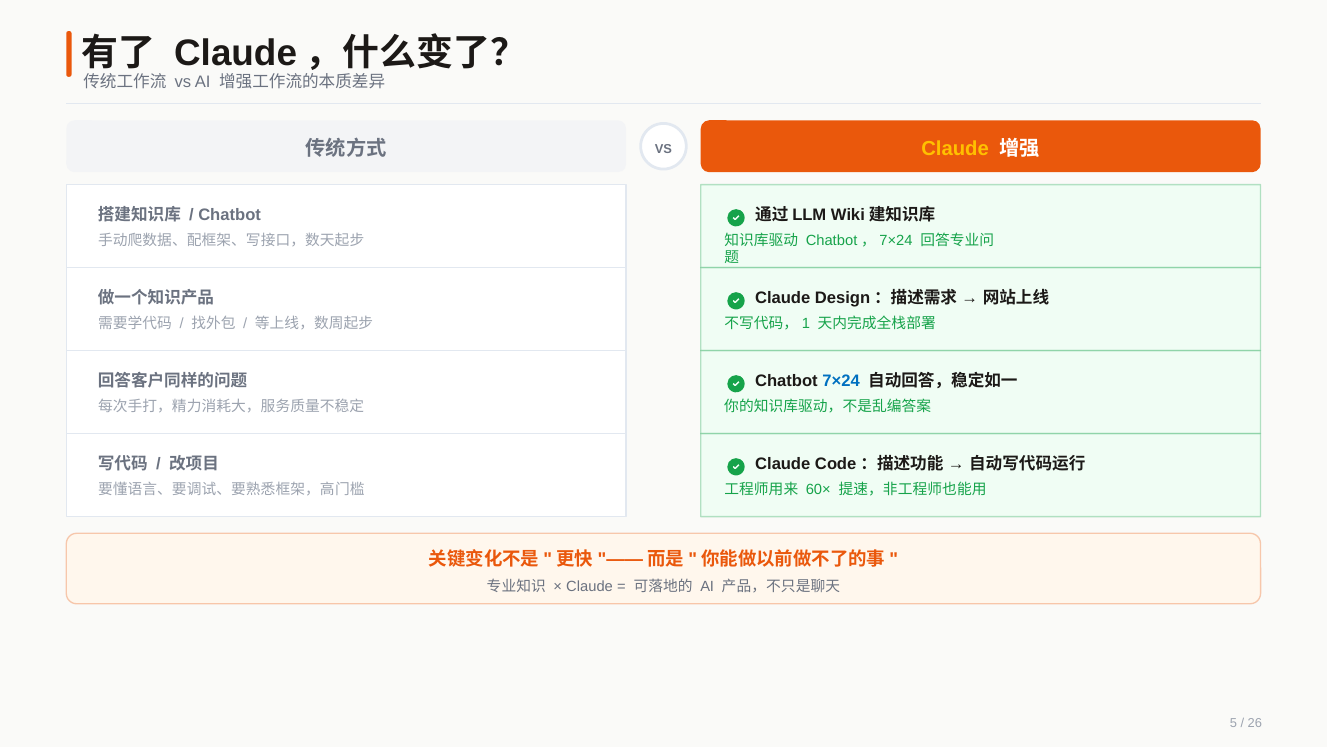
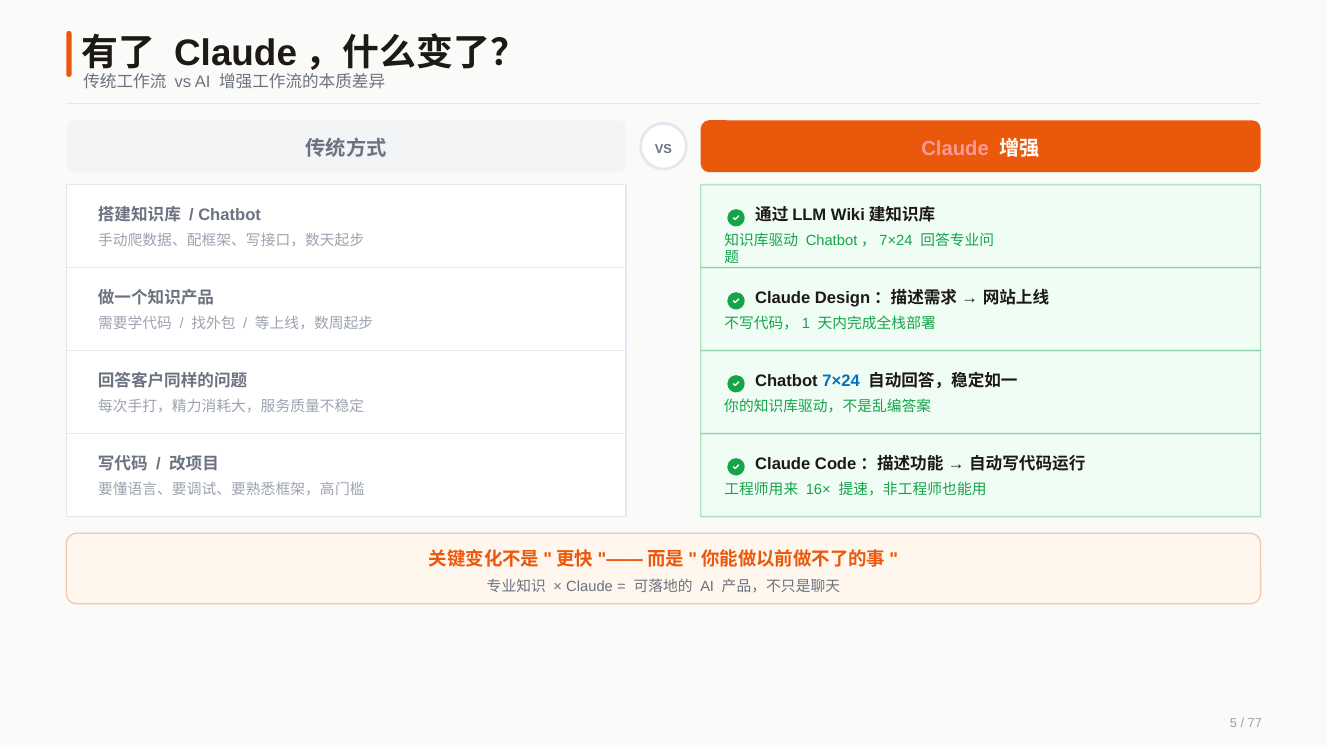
Claude at (955, 148) colour: yellow -> pink
60×: 60× -> 16×
26: 26 -> 77
